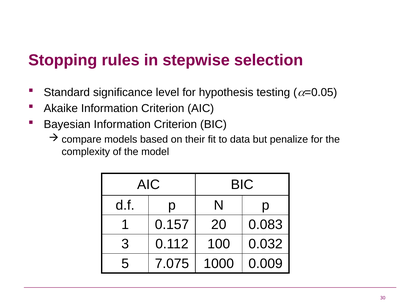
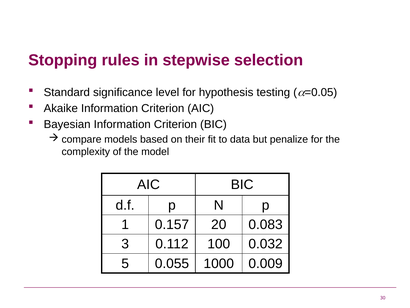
7.075: 7.075 -> 0.055
